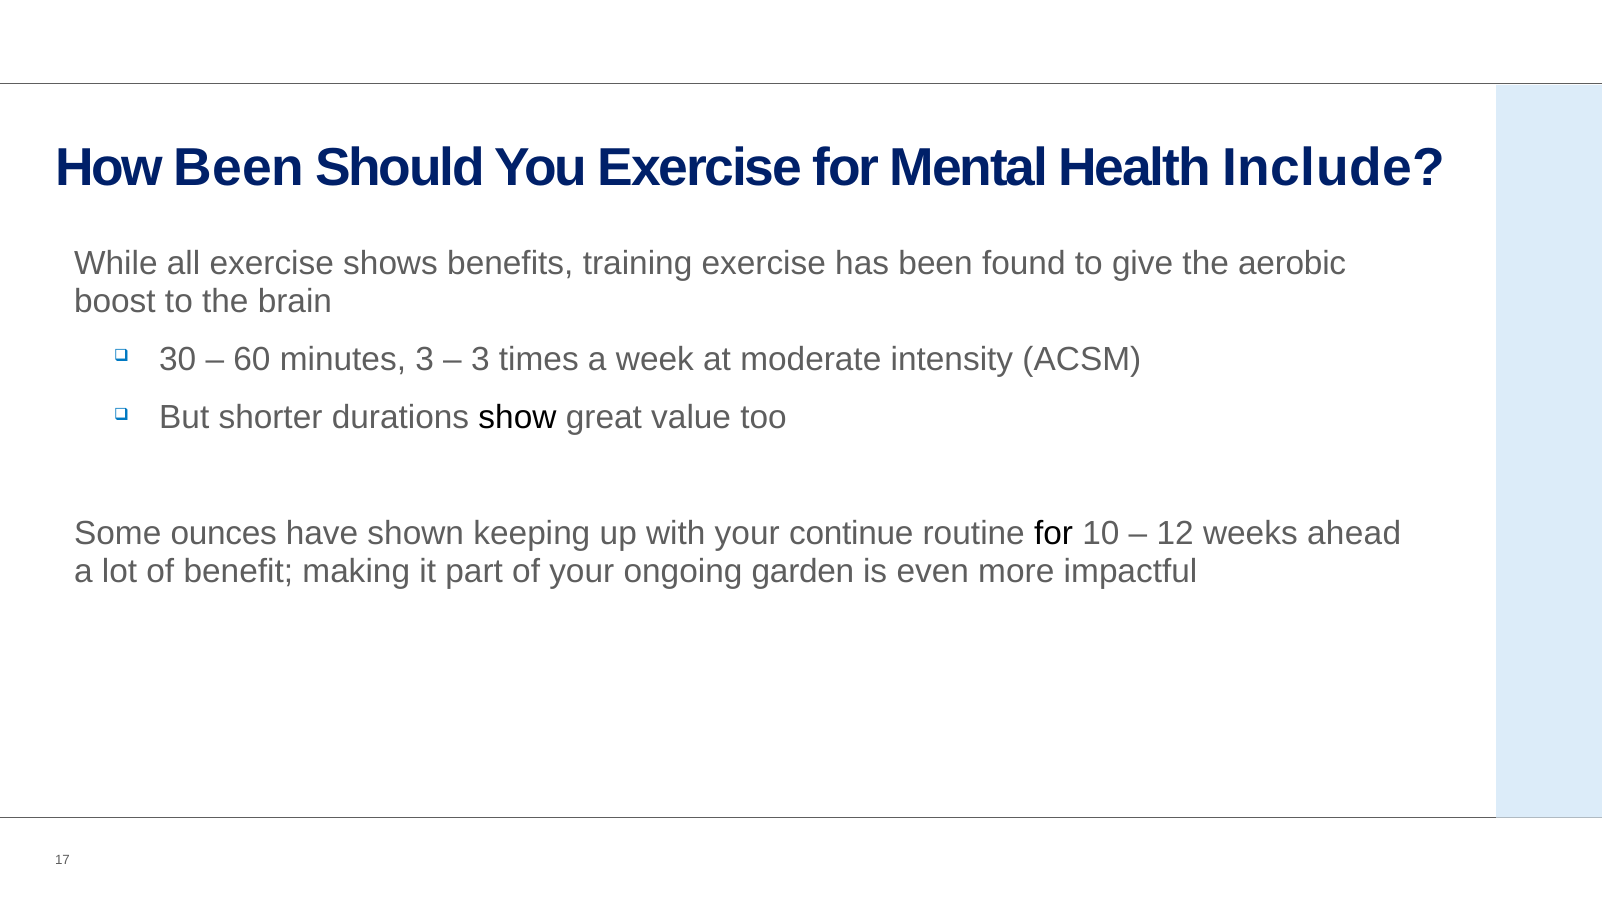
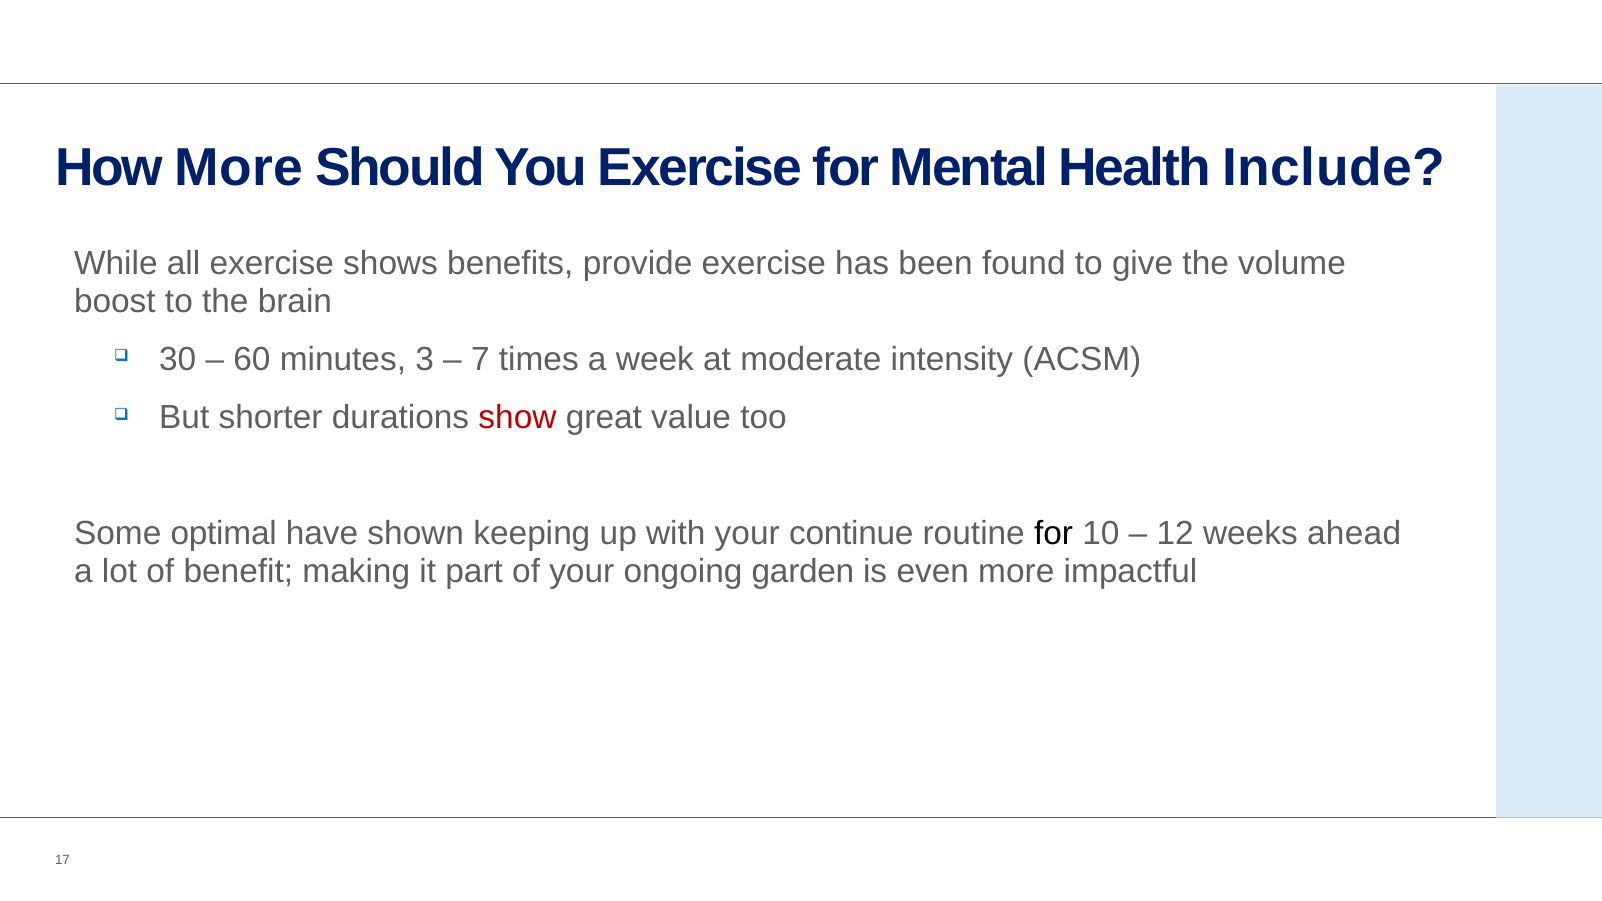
How Been: Been -> More
training: training -> provide
aerobic: aerobic -> volume
3 at (480, 359): 3 -> 7
show colour: black -> red
ounces: ounces -> optimal
